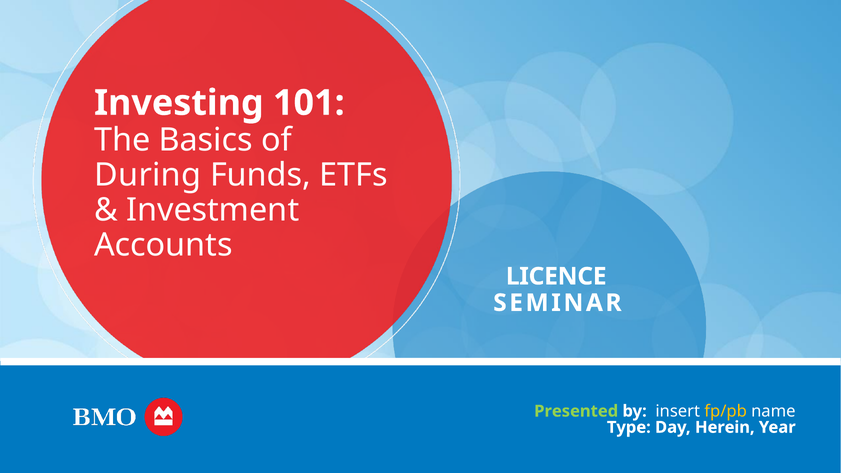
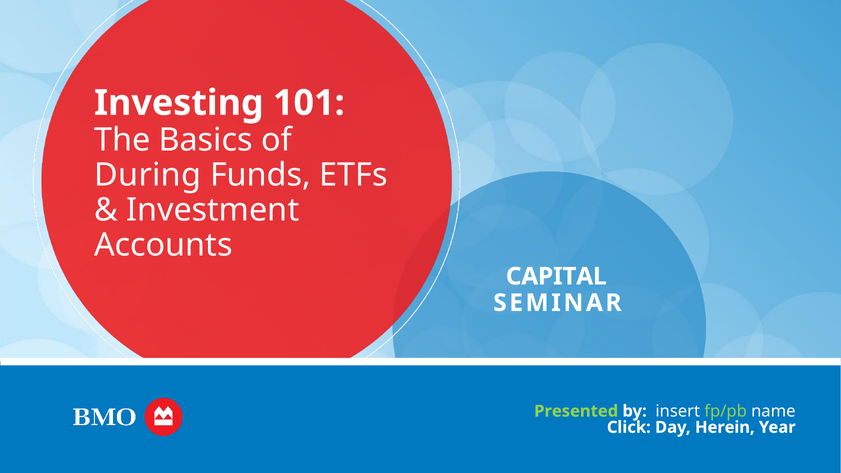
LICENCE: LICENCE -> CAPITAL
fp/pb colour: yellow -> light green
Type: Type -> Click
